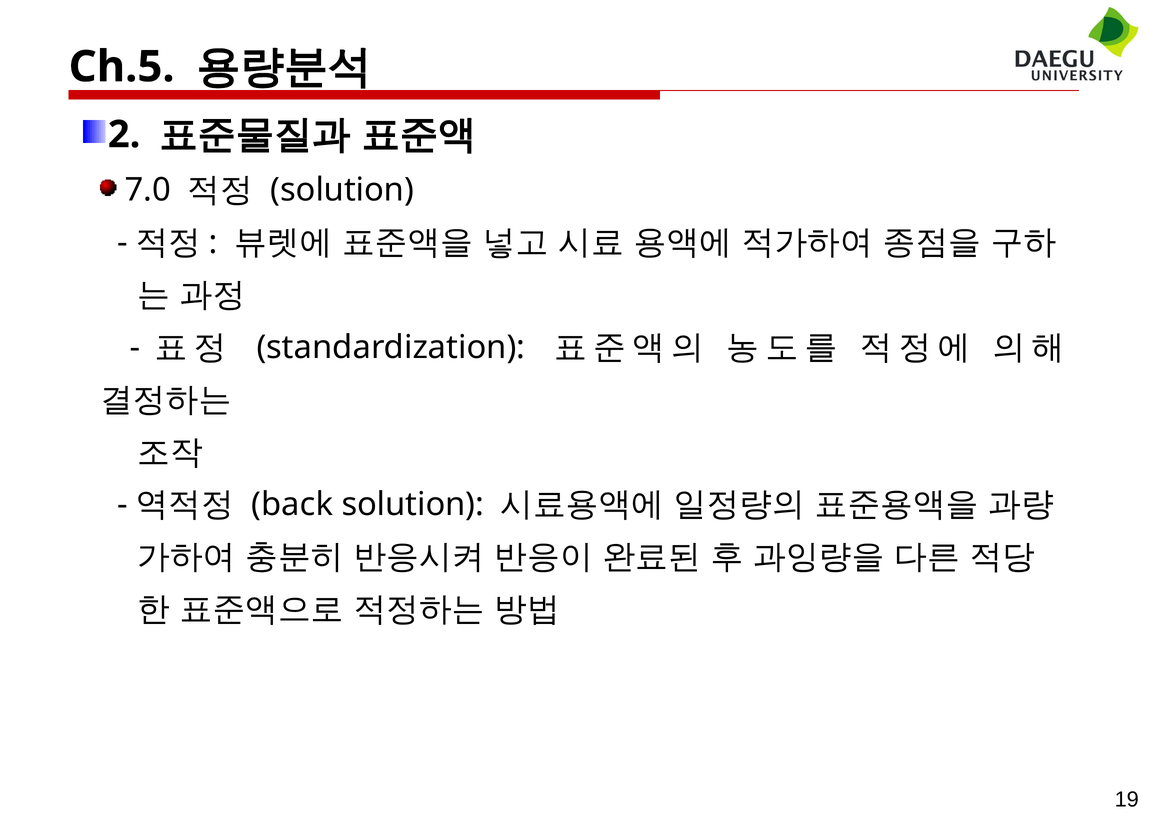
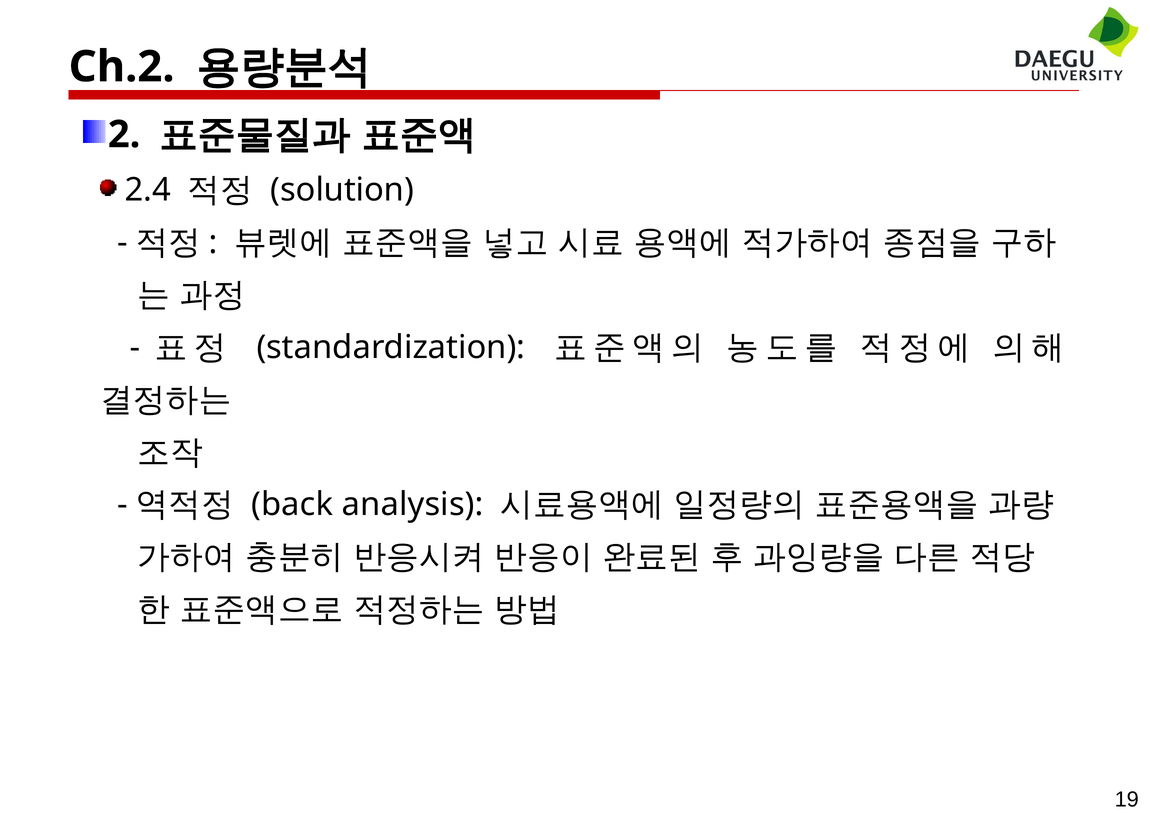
Ch.5: Ch.5 -> Ch.2
7.0: 7.0 -> 2.4
back solution: solution -> analysis
